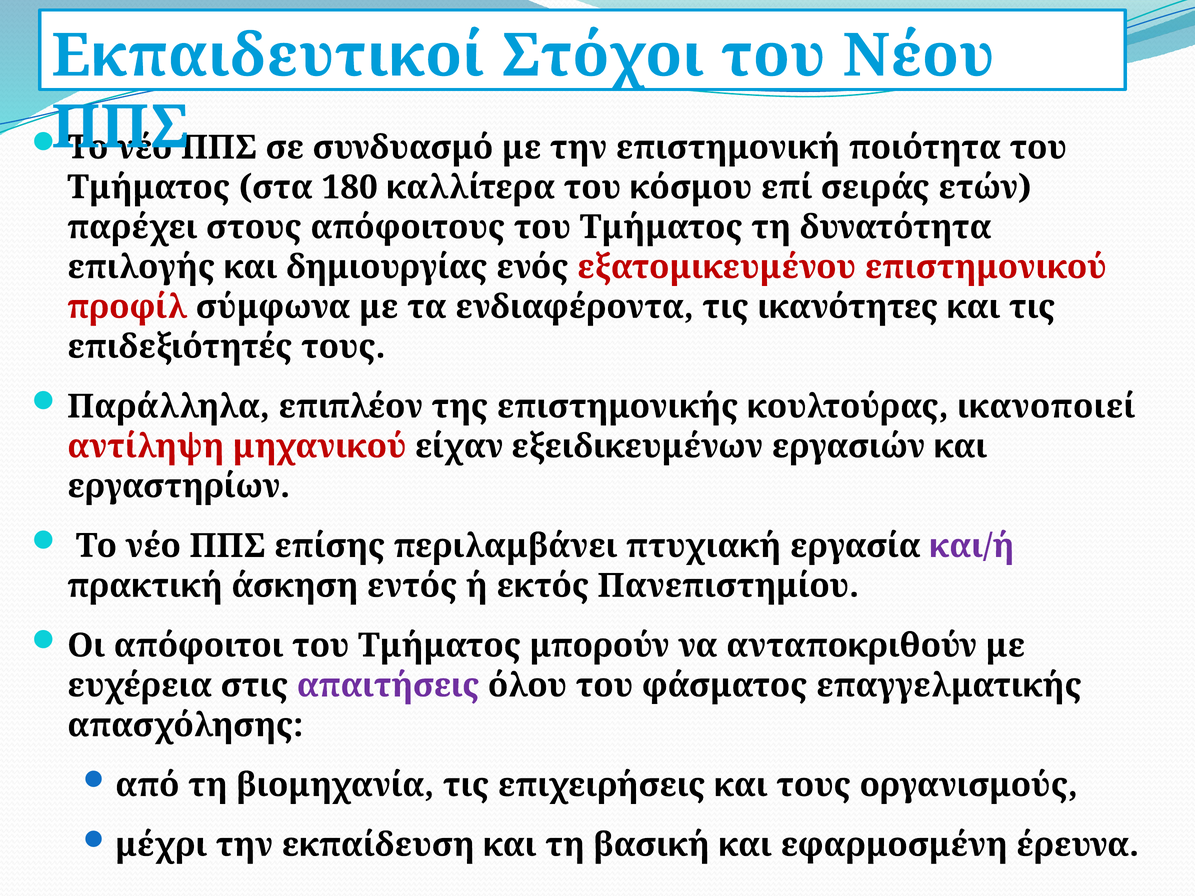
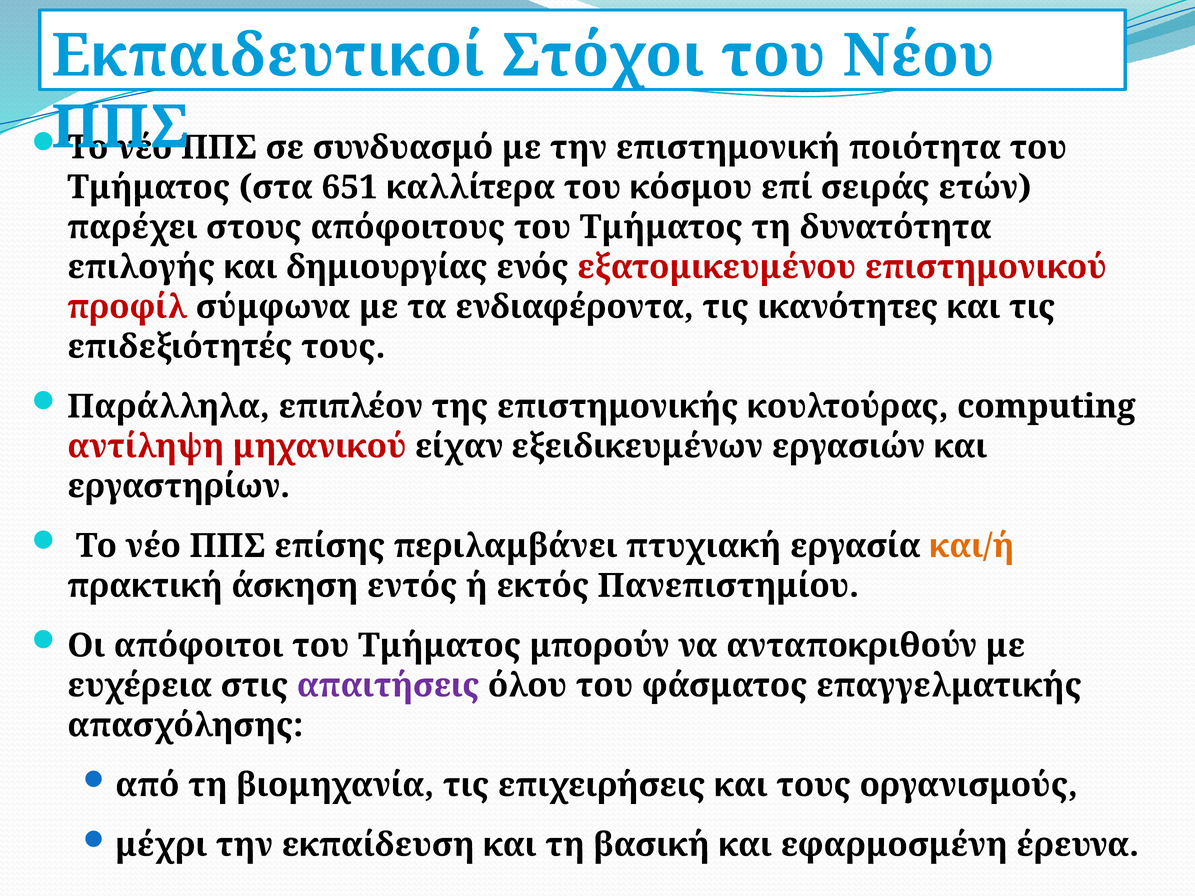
180: 180 -> 651
ικανοποιεί: ικανοποιεί -> computing
και/ή colour: purple -> orange
